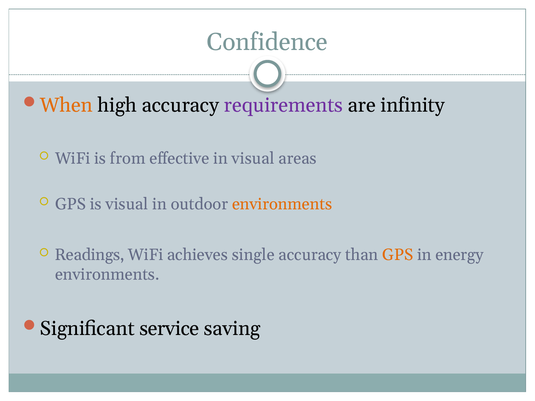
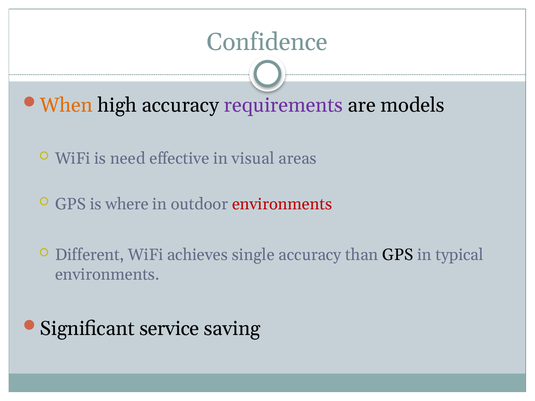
infinity: infinity -> models
from: from -> need
is visual: visual -> where
environments at (282, 204) colour: orange -> red
Readings: Readings -> Different
GPS at (398, 255) colour: orange -> black
energy: energy -> typical
